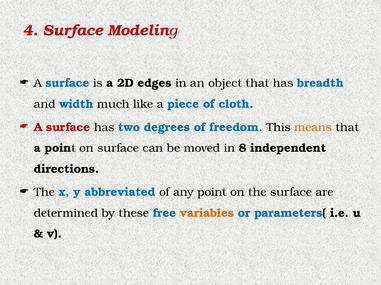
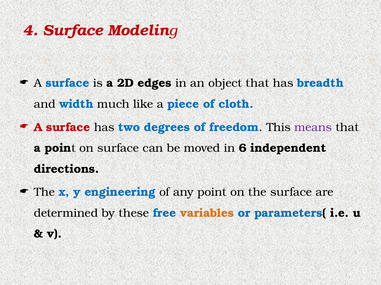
means colour: orange -> purple
8: 8 -> 6
abbreviated: abbreviated -> engineering
